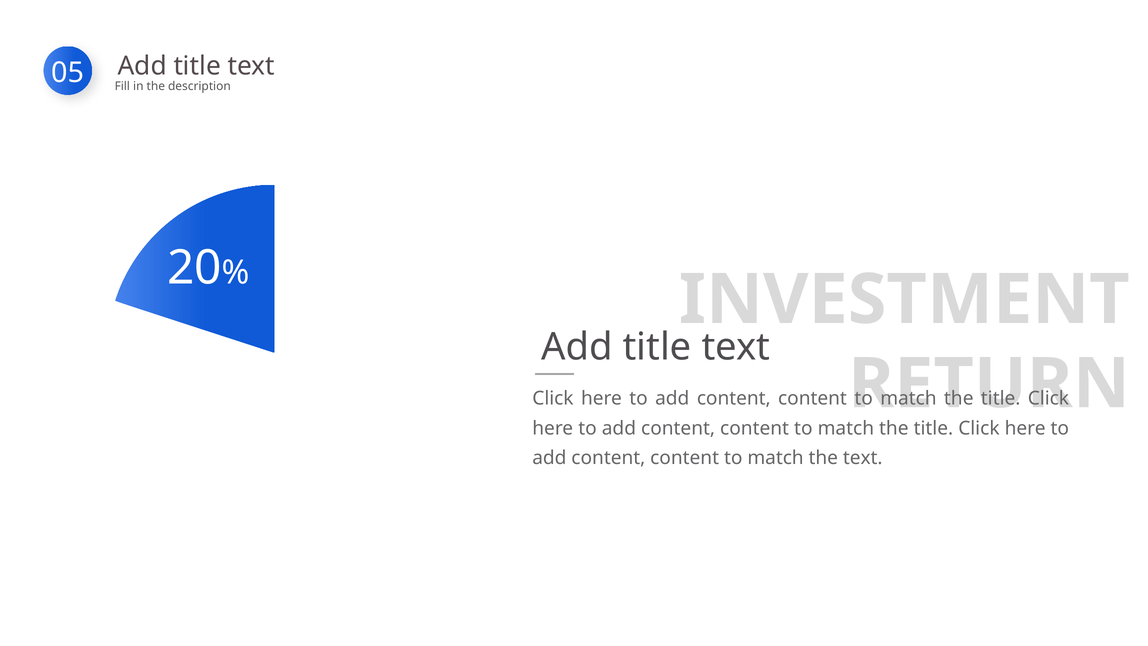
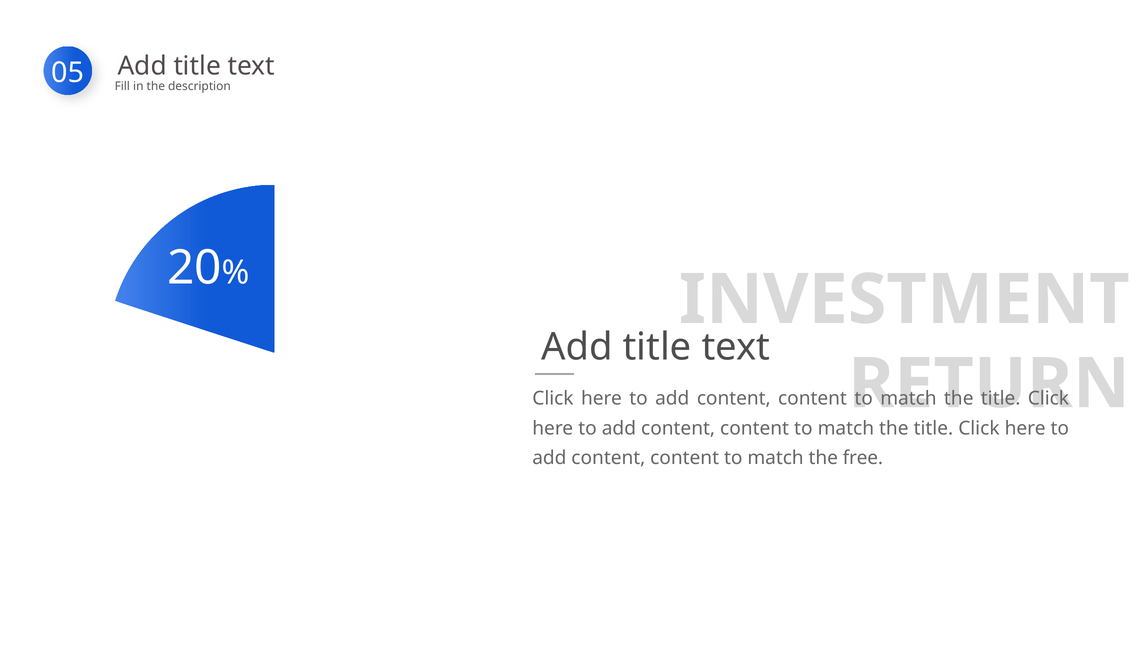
the text: text -> free
